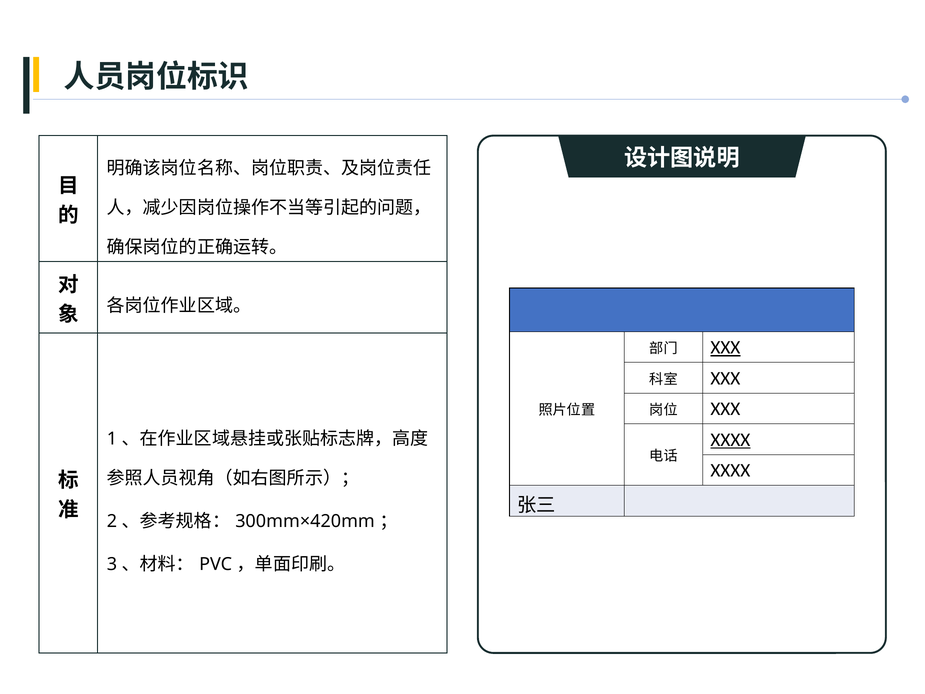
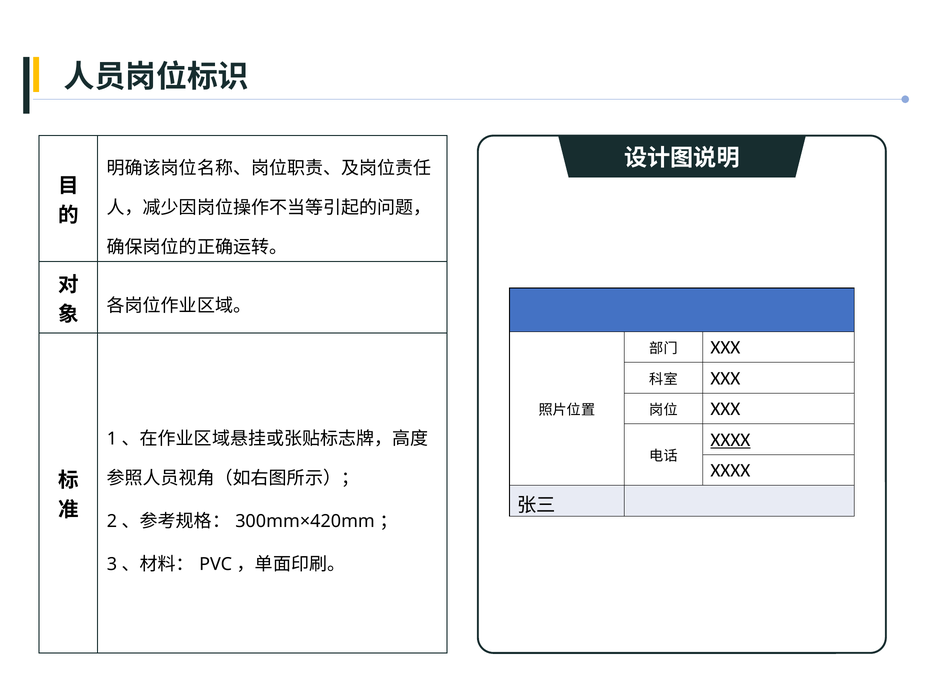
XXX at (725, 347) underline: present -> none
